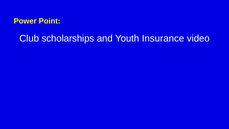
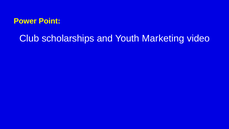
Insurance: Insurance -> Marketing
